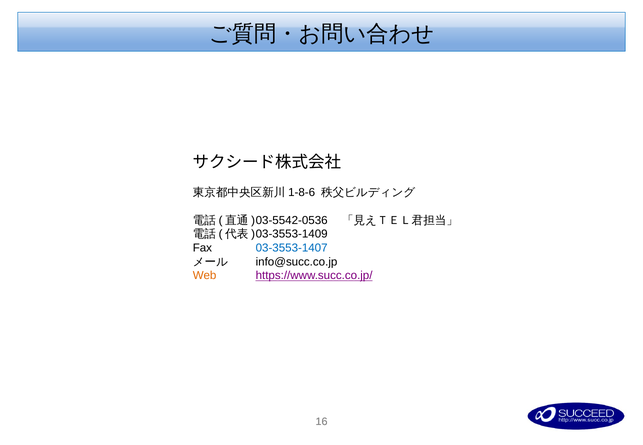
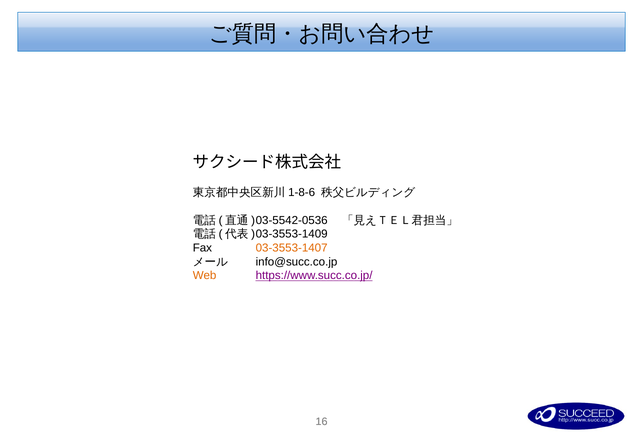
03-3553-1407 colour: blue -> orange
